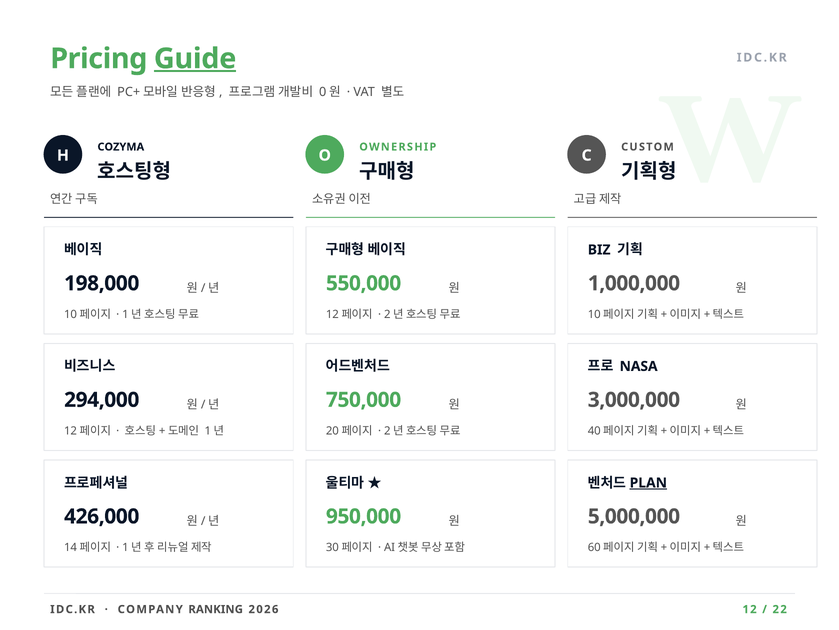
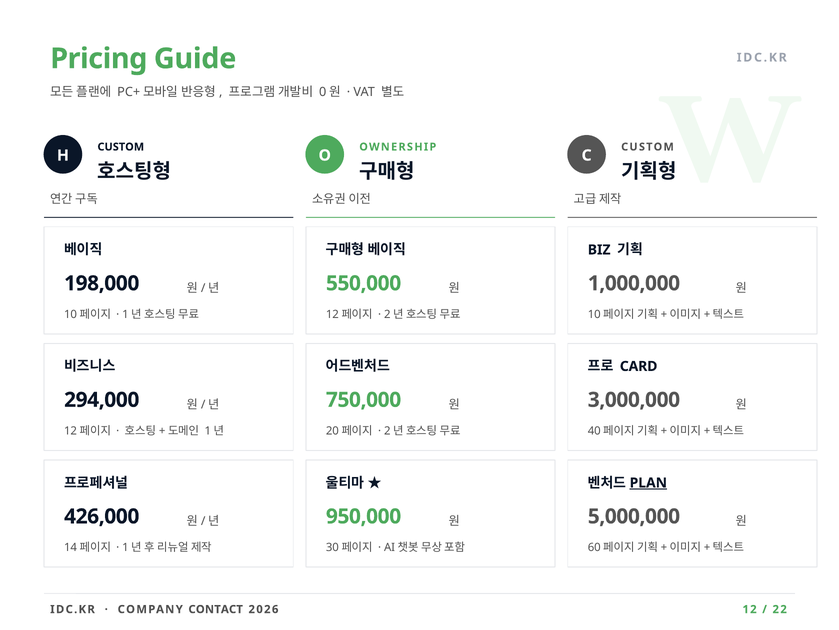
Guide underline: present -> none
COZYMA at (121, 147): COZYMA -> CUSTOM
NASA: NASA -> CARD
RANKING: RANKING -> CONTACT
